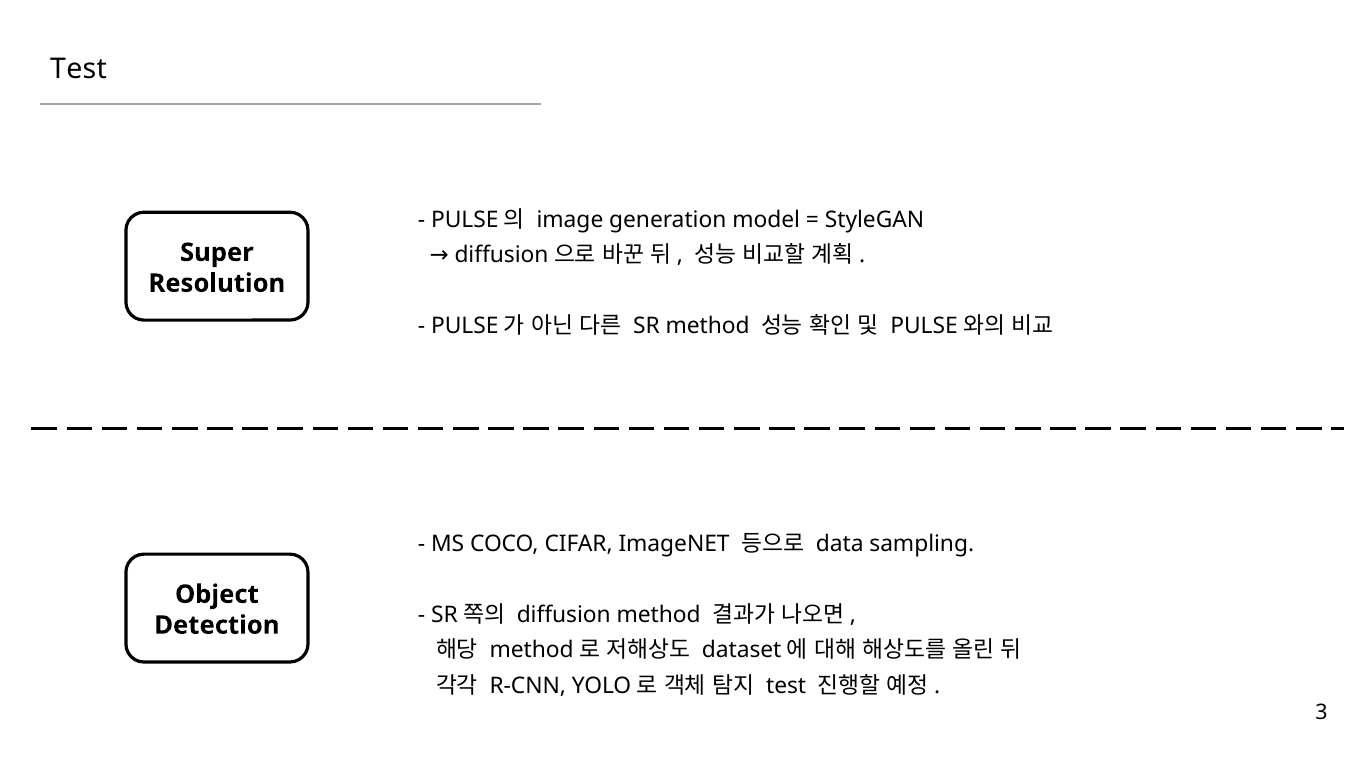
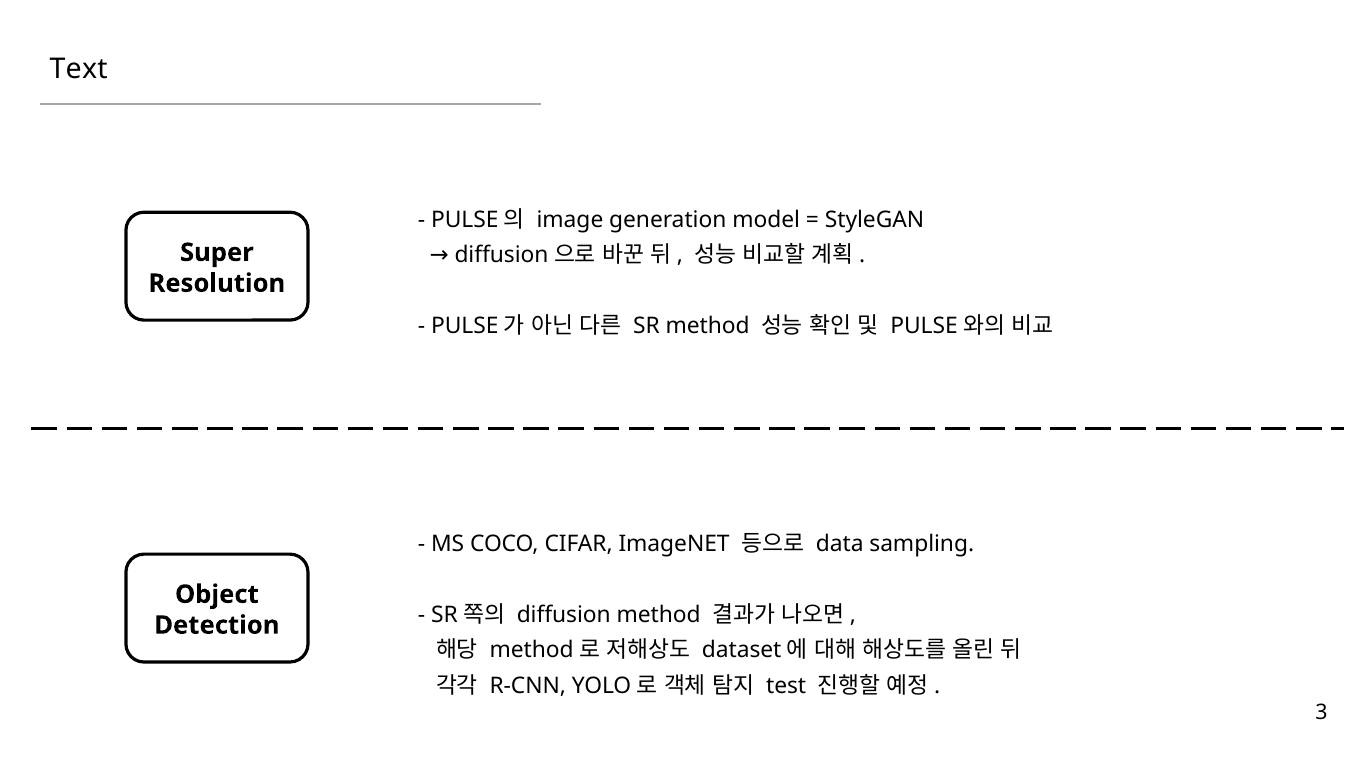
Test at (79, 69): Test -> Text
